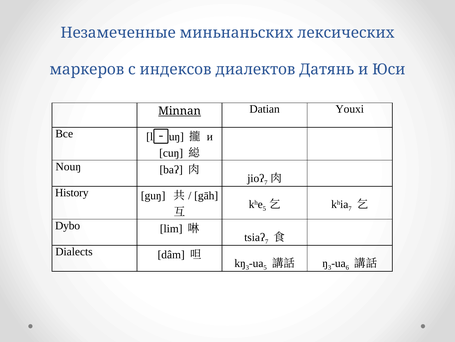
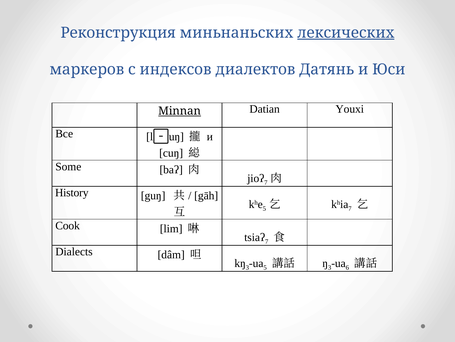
Незамеченные: Незамеченные -> Реконструкция
лексических underline: none -> present
Nouŋ: Nouŋ -> Some
Dybo: Dybo -> Cook
